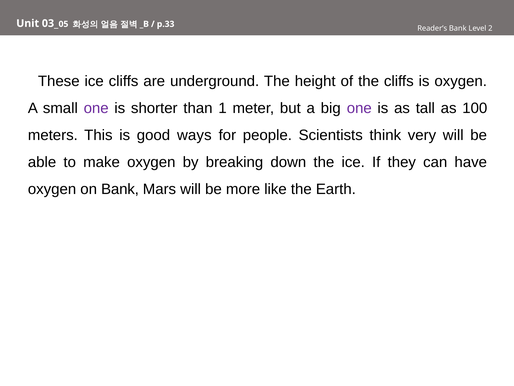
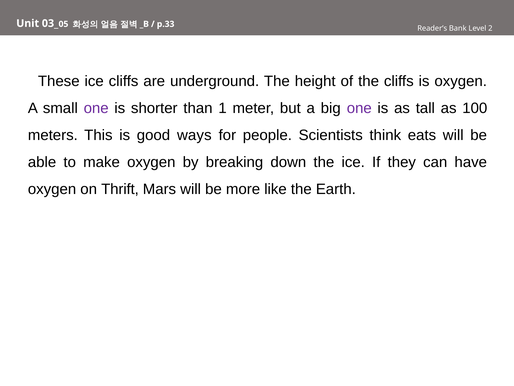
very: very -> eats
on Bank: Bank -> Thrift
